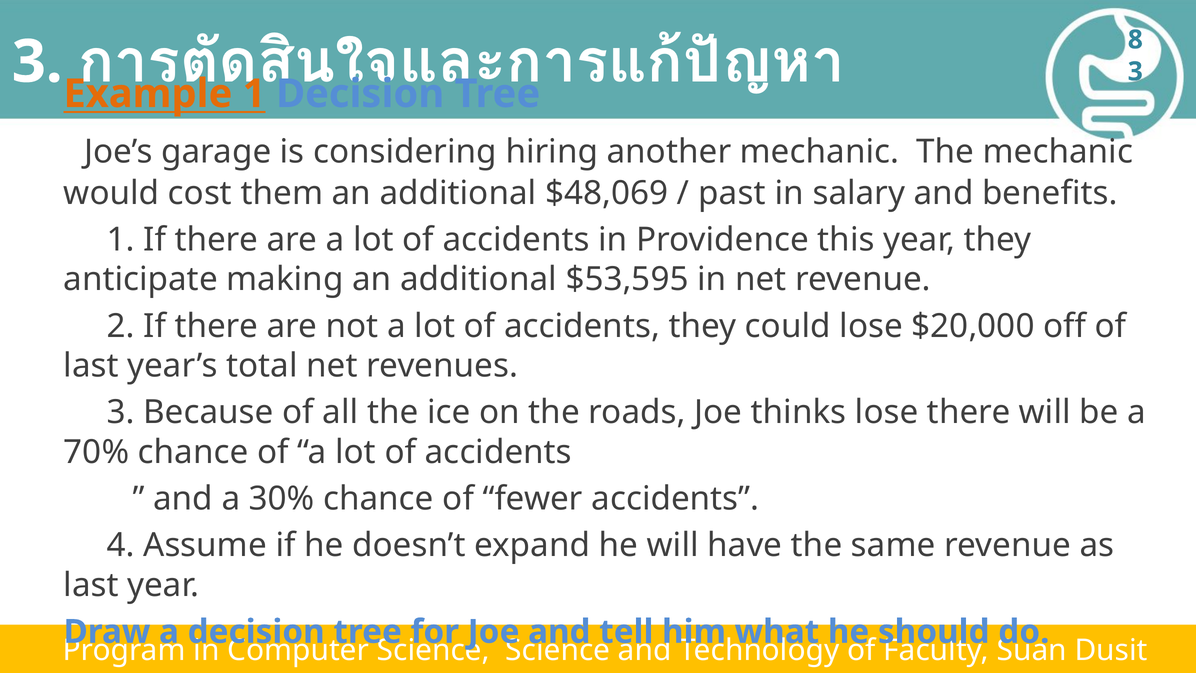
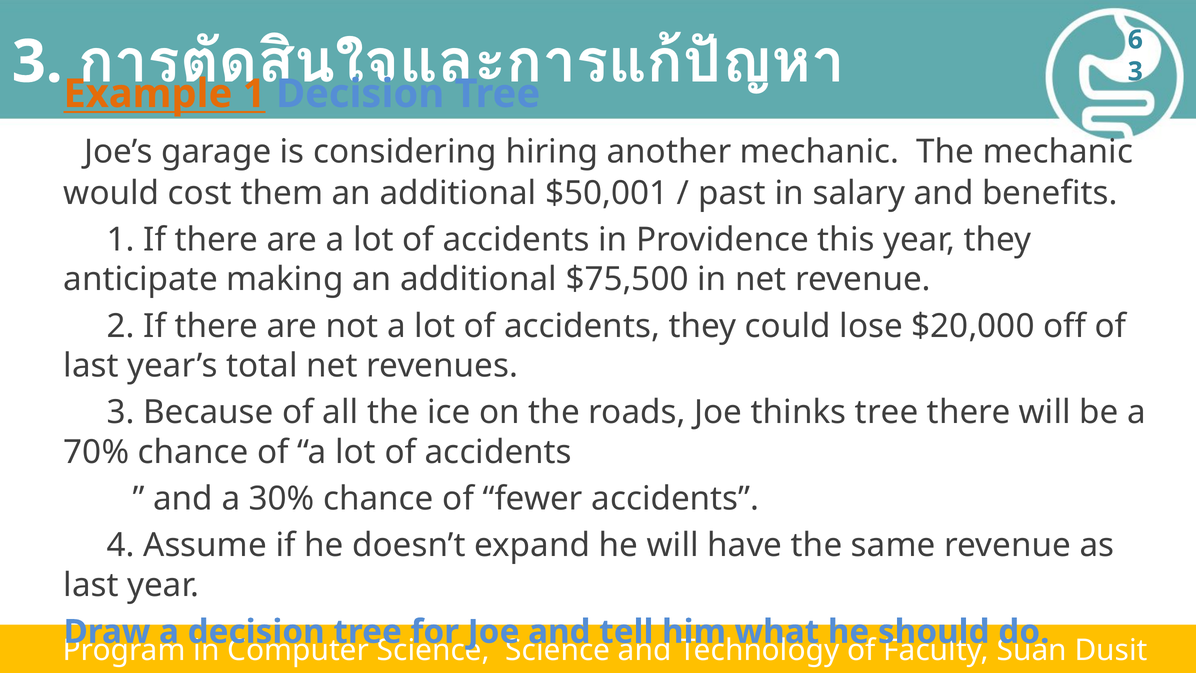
8: 8 -> 6
$48,069: $48,069 -> $50,001
$53,595: $53,595 -> $75,500
thinks lose: lose -> tree
